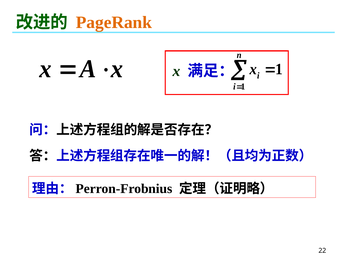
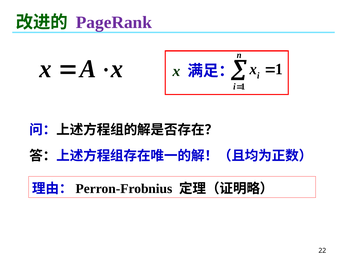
PageRank colour: orange -> purple
